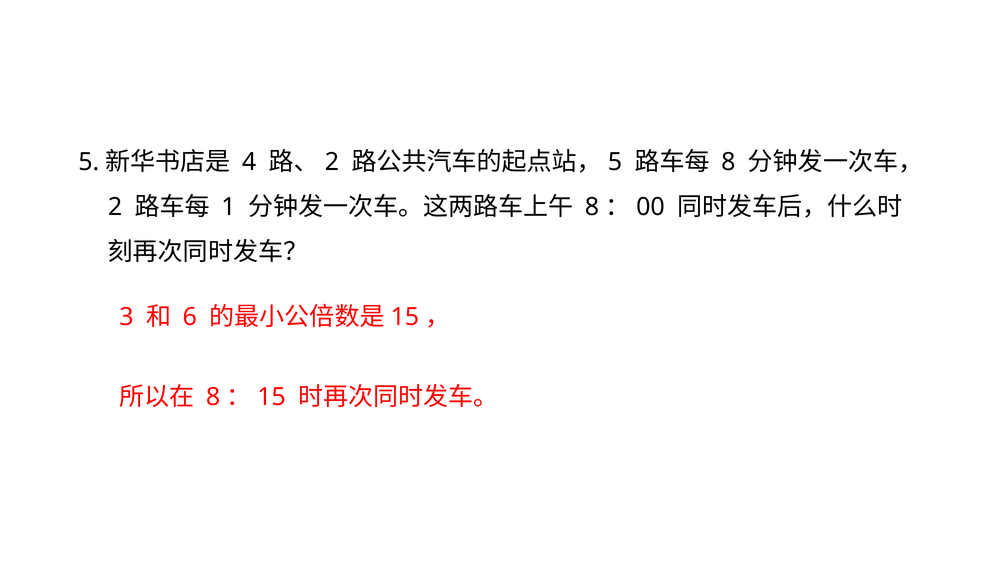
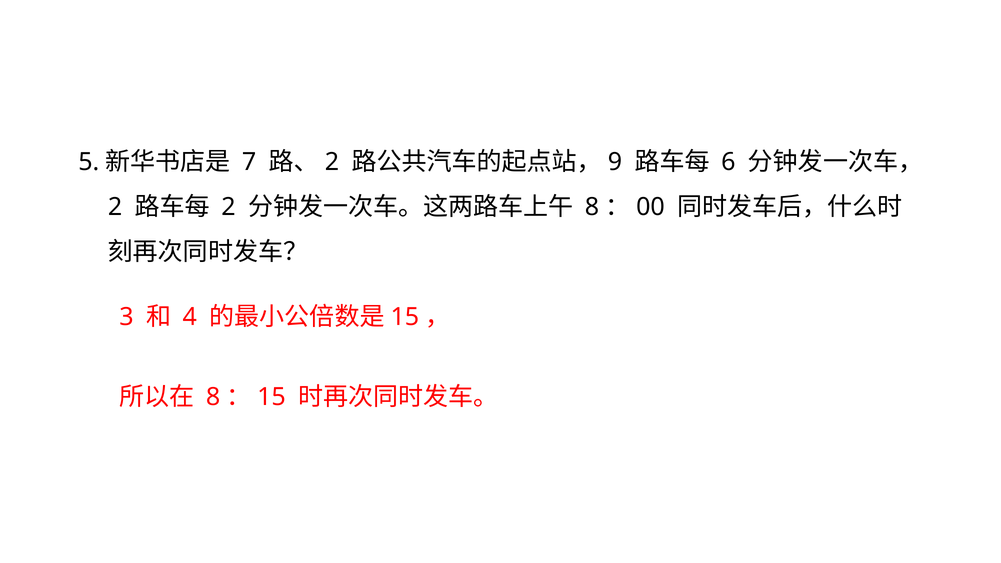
4: 4 -> 7
5 at (615, 162): 5 -> 9
8 at (728, 162): 8 -> 6
1 at (228, 207): 1 -> 2
6: 6 -> 4
